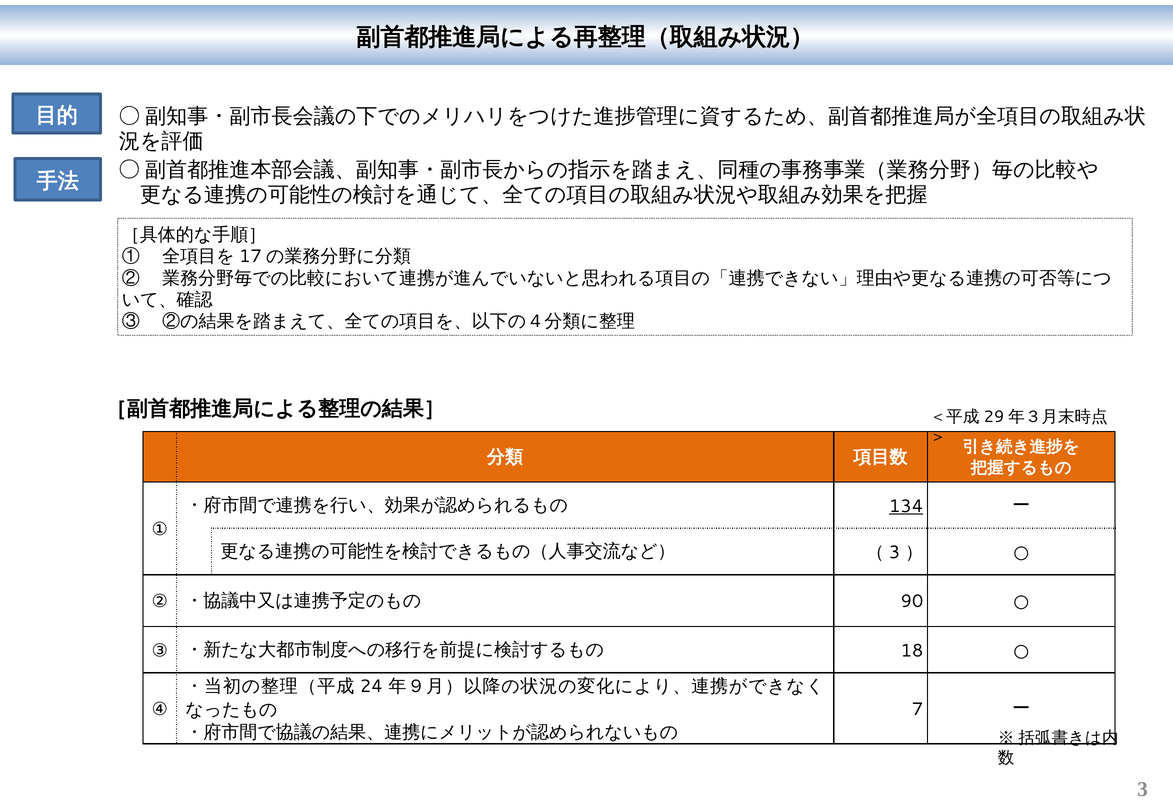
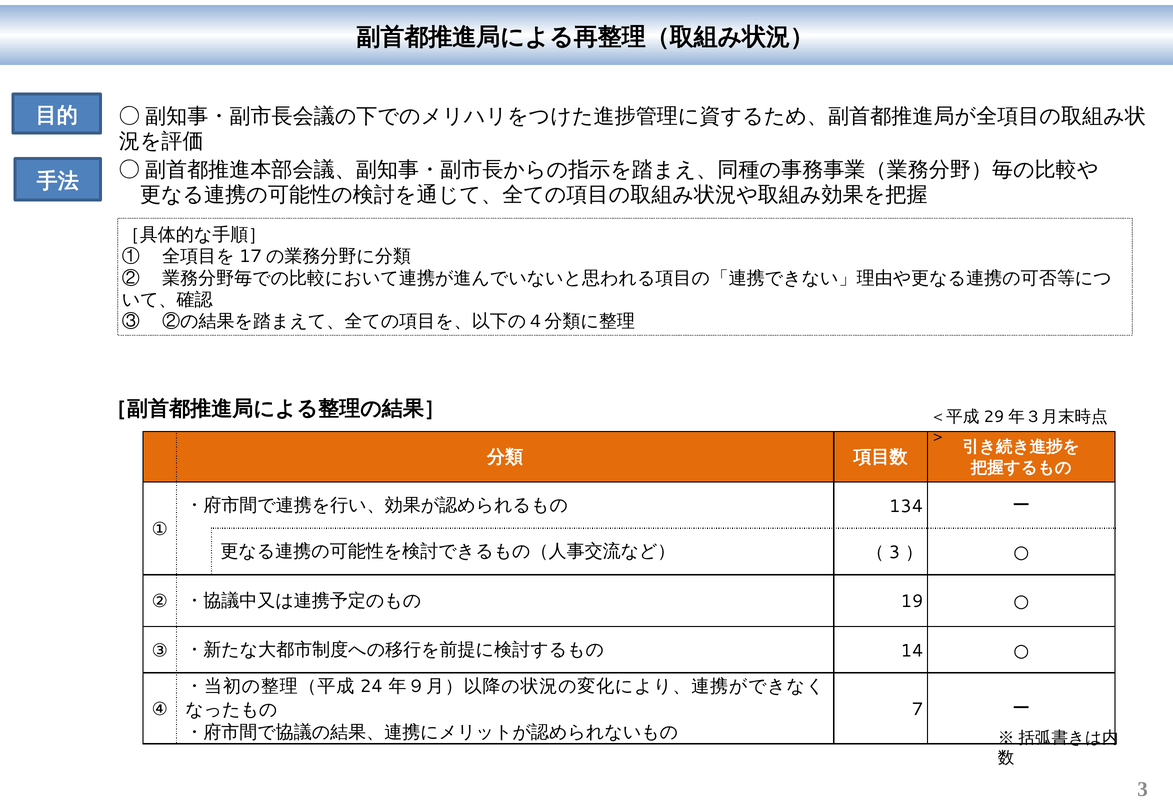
134 underline: present -> none
90: 90 -> 19
18: 18 -> 14
